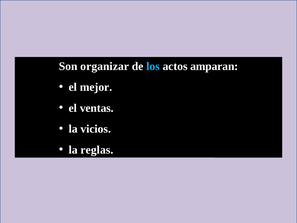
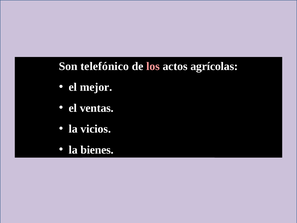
organizar: organizar -> telefónico
los colour: light blue -> pink
amparan: amparan -> agrícolas
reglas: reglas -> bienes
